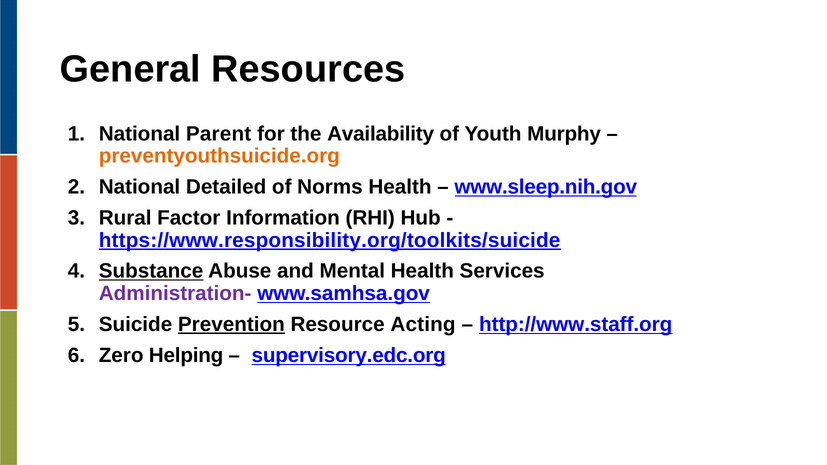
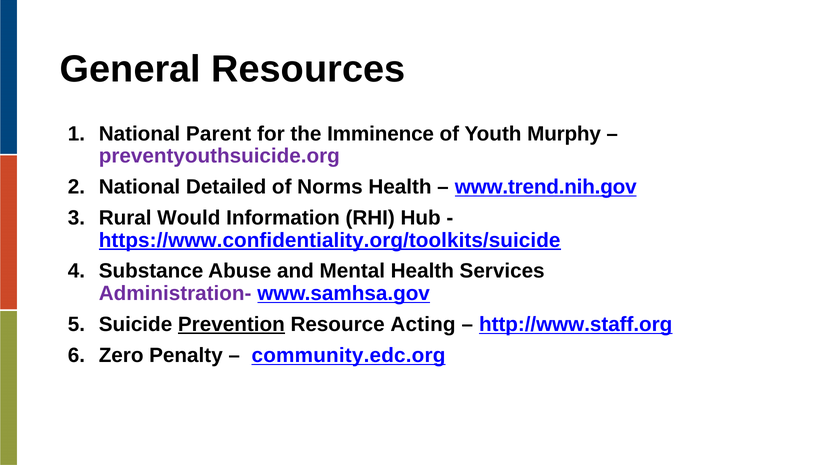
Availability: Availability -> Imminence
preventyouthsuicide.org colour: orange -> purple
www.sleep.nih.gov: www.sleep.nih.gov -> www.trend.nih.gov
Factor: Factor -> Would
https://www.responsibility.org/toolkits/suicide: https://www.responsibility.org/toolkits/suicide -> https://www.confidentiality.org/toolkits/suicide
Substance underline: present -> none
Helping: Helping -> Penalty
supervisory.edc.org: supervisory.edc.org -> community.edc.org
